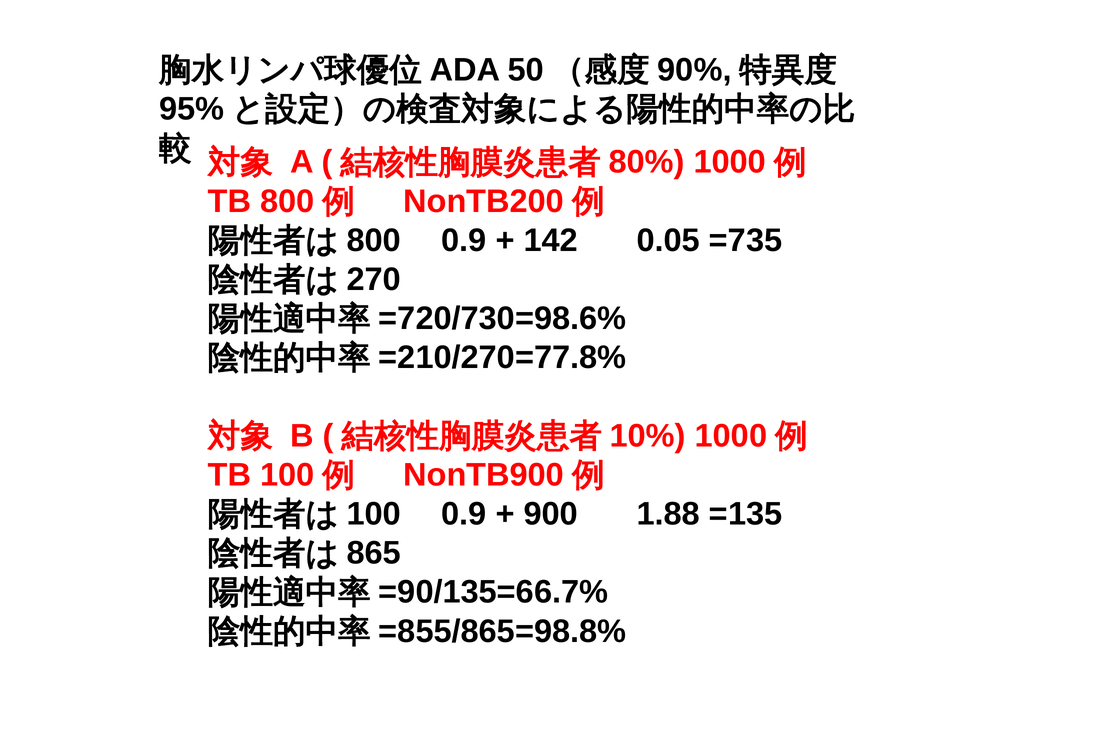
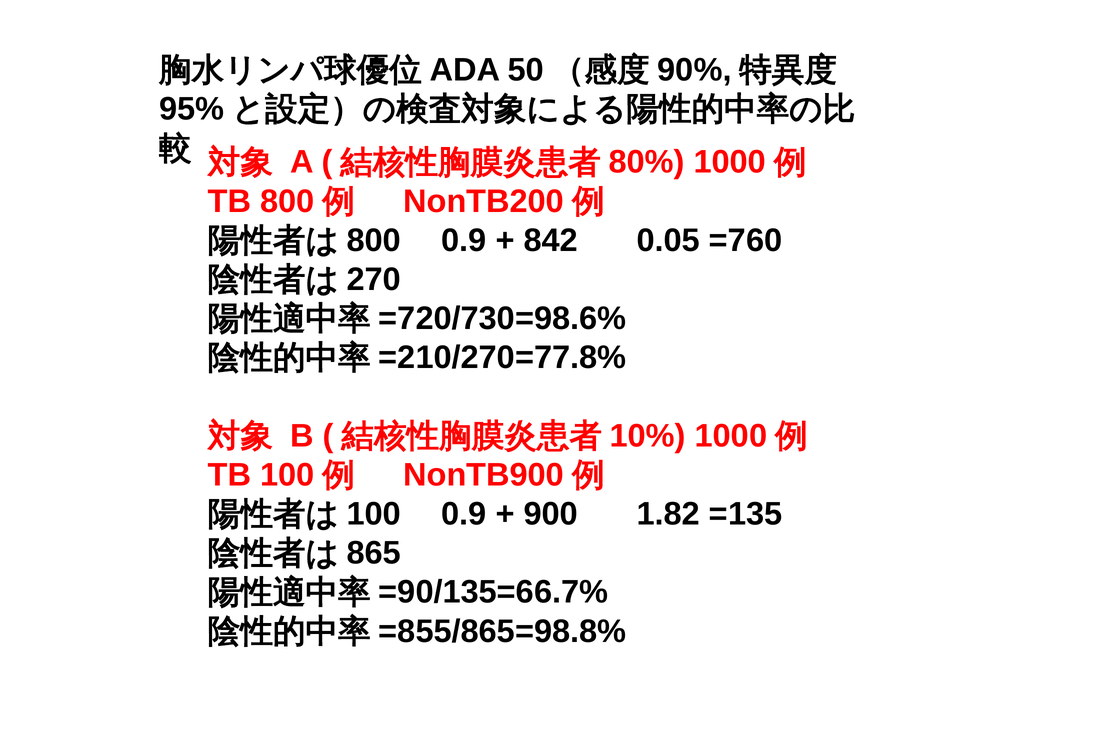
142: 142 -> 842
=735: =735 -> =760
1.88: 1.88 -> 1.82
